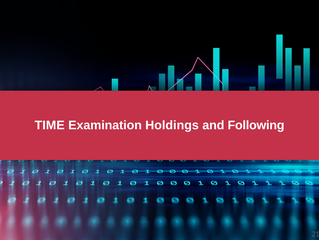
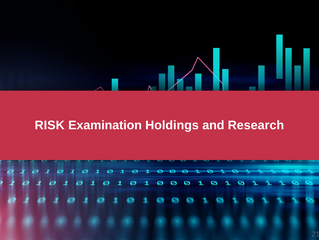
TIME: TIME -> RISK
Following: Following -> Research
